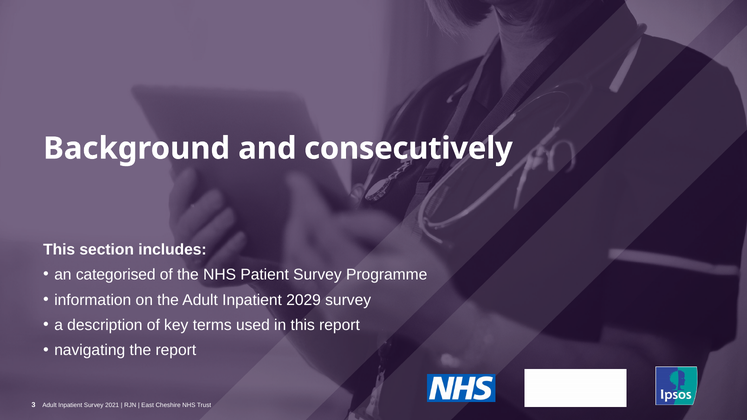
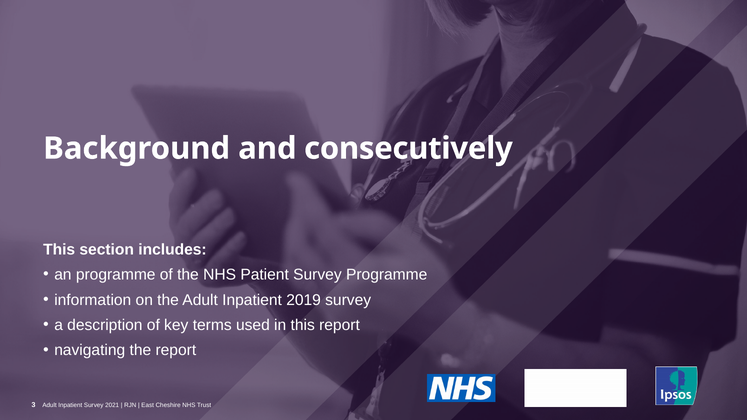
an categorised: categorised -> programme
2029: 2029 -> 2019
